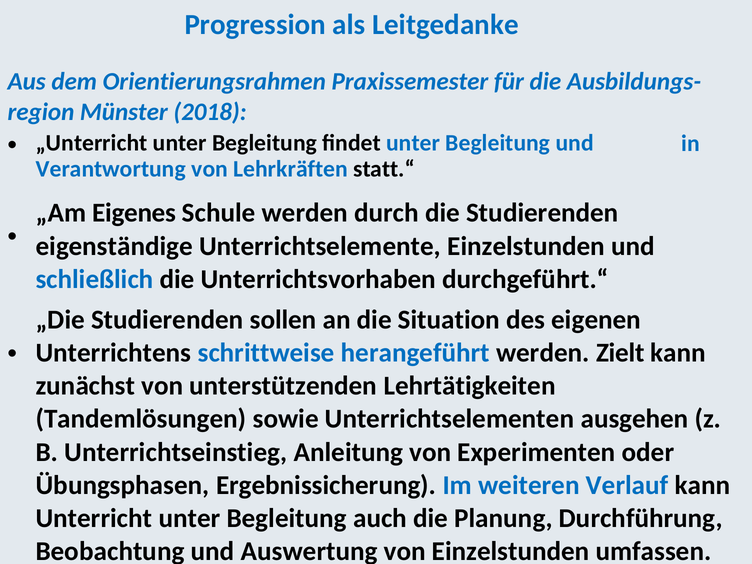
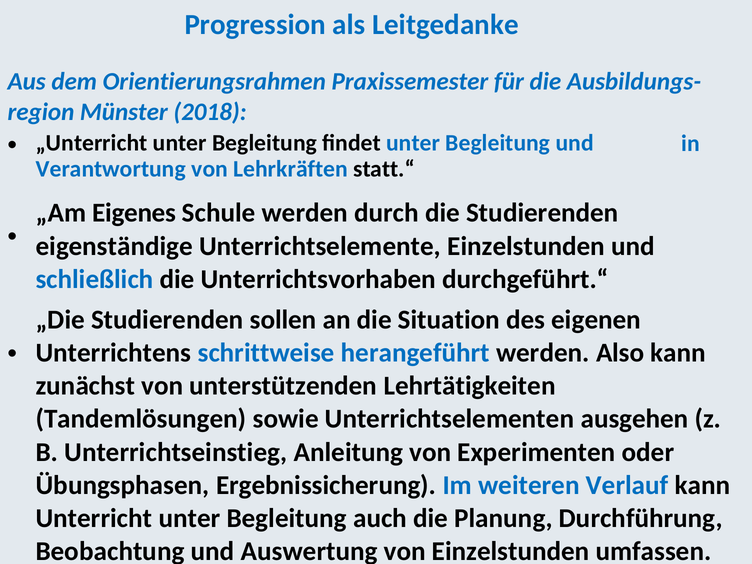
Zielt: Zielt -> Also
